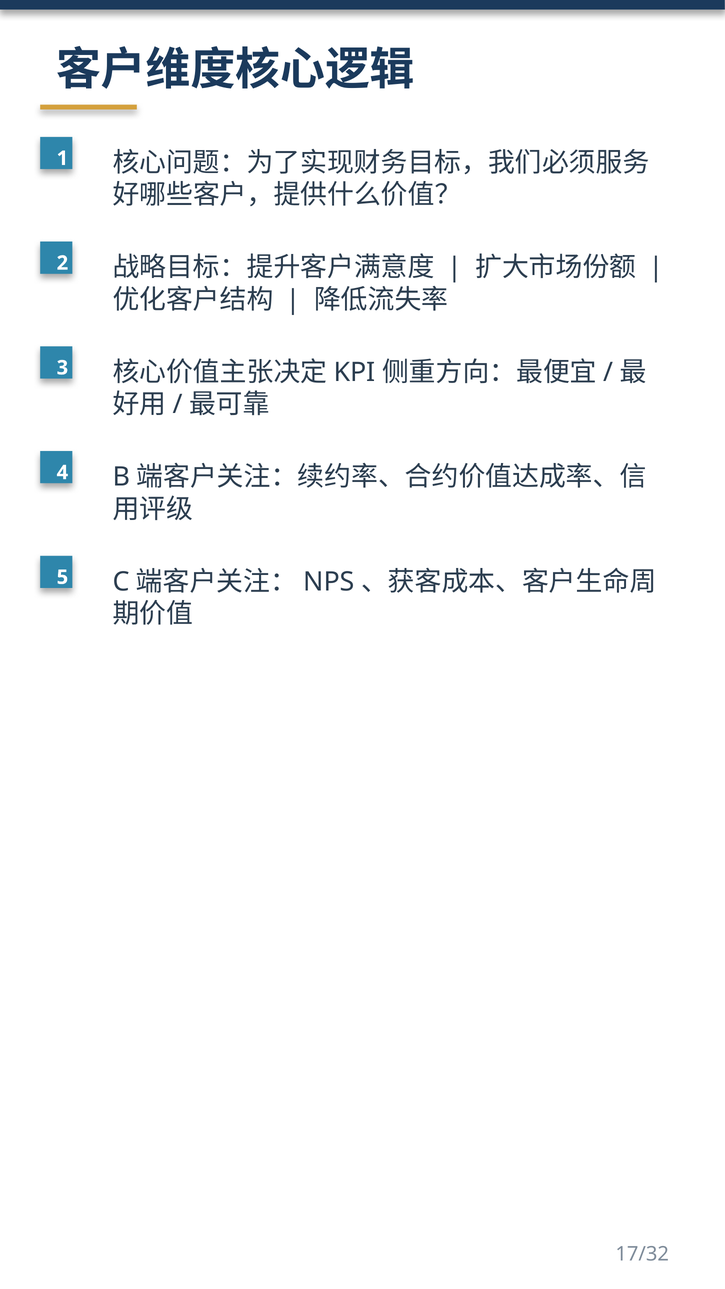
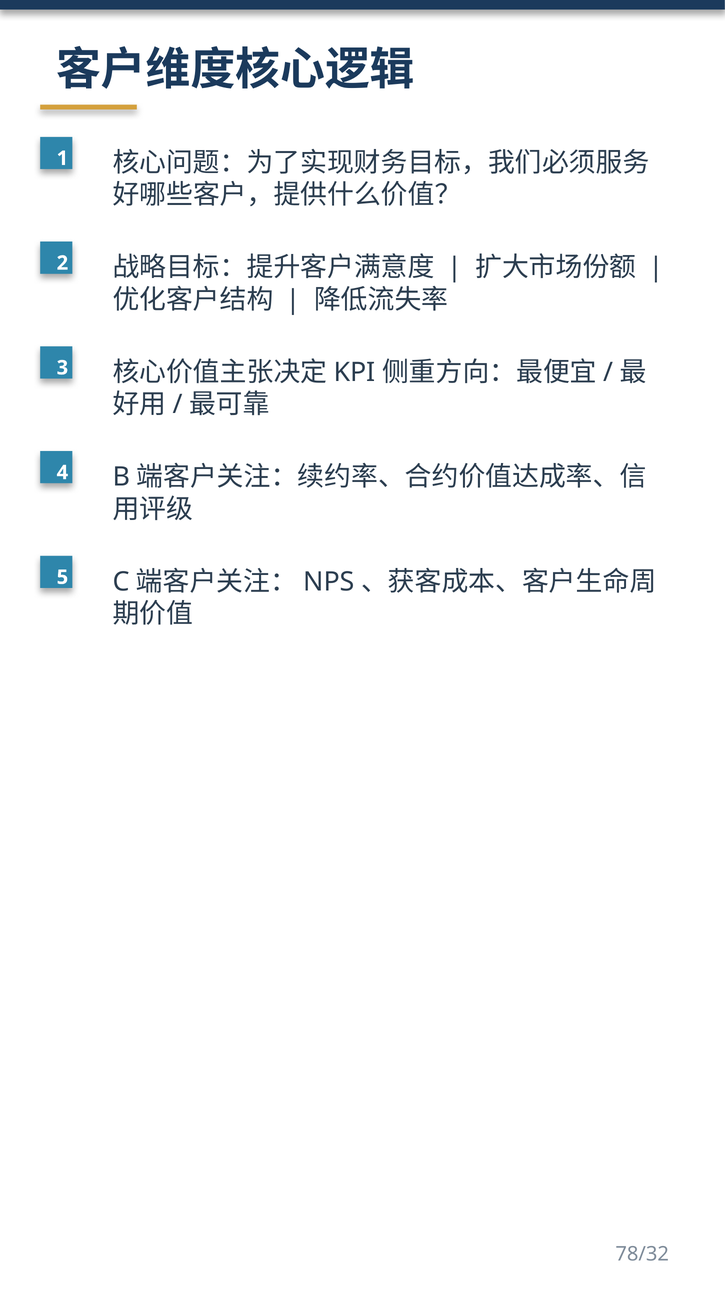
17/32: 17/32 -> 78/32
